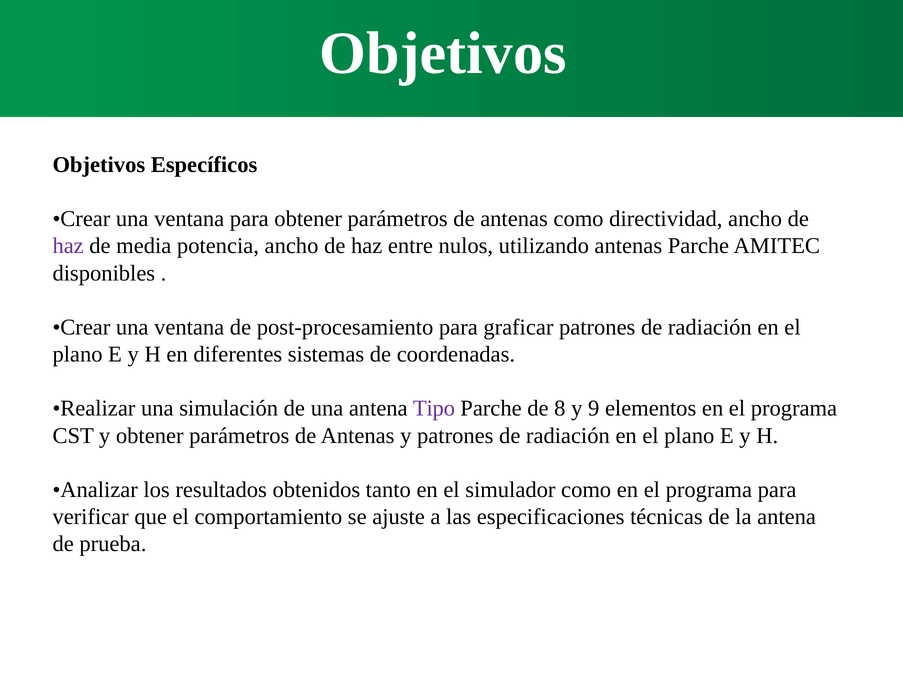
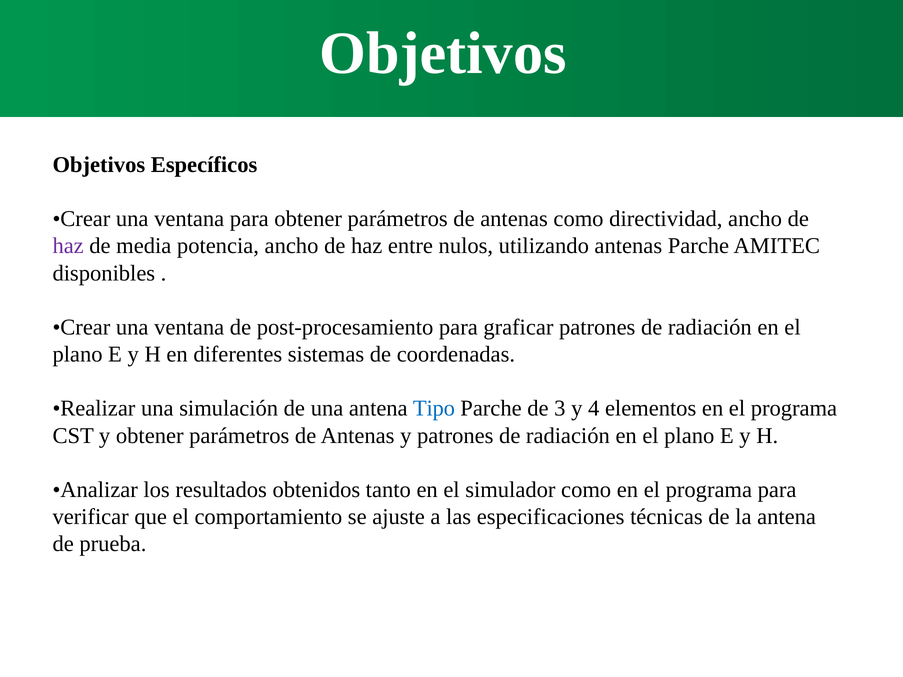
Tipo colour: purple -> blue
8: 8 -> 3
9: 9 -> 4
